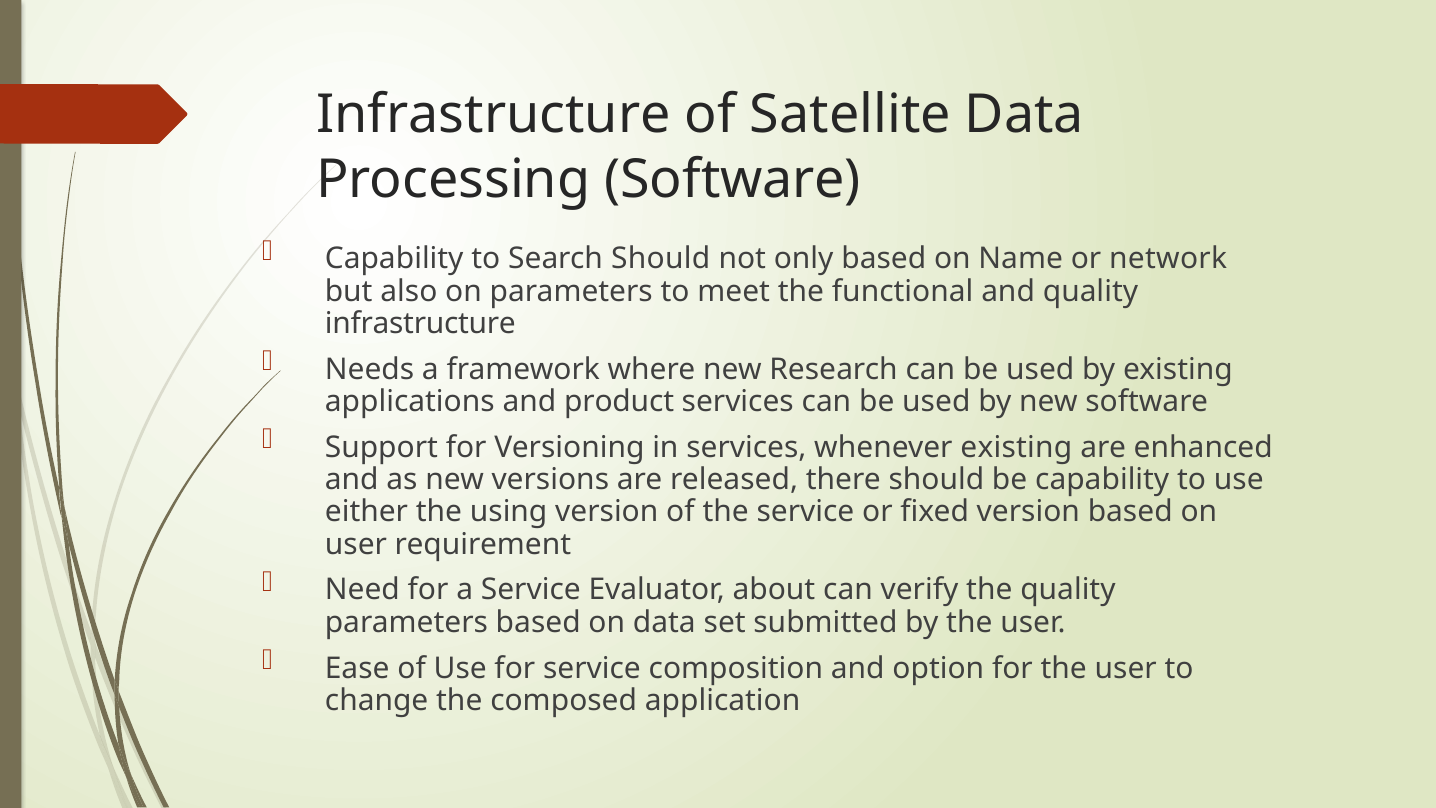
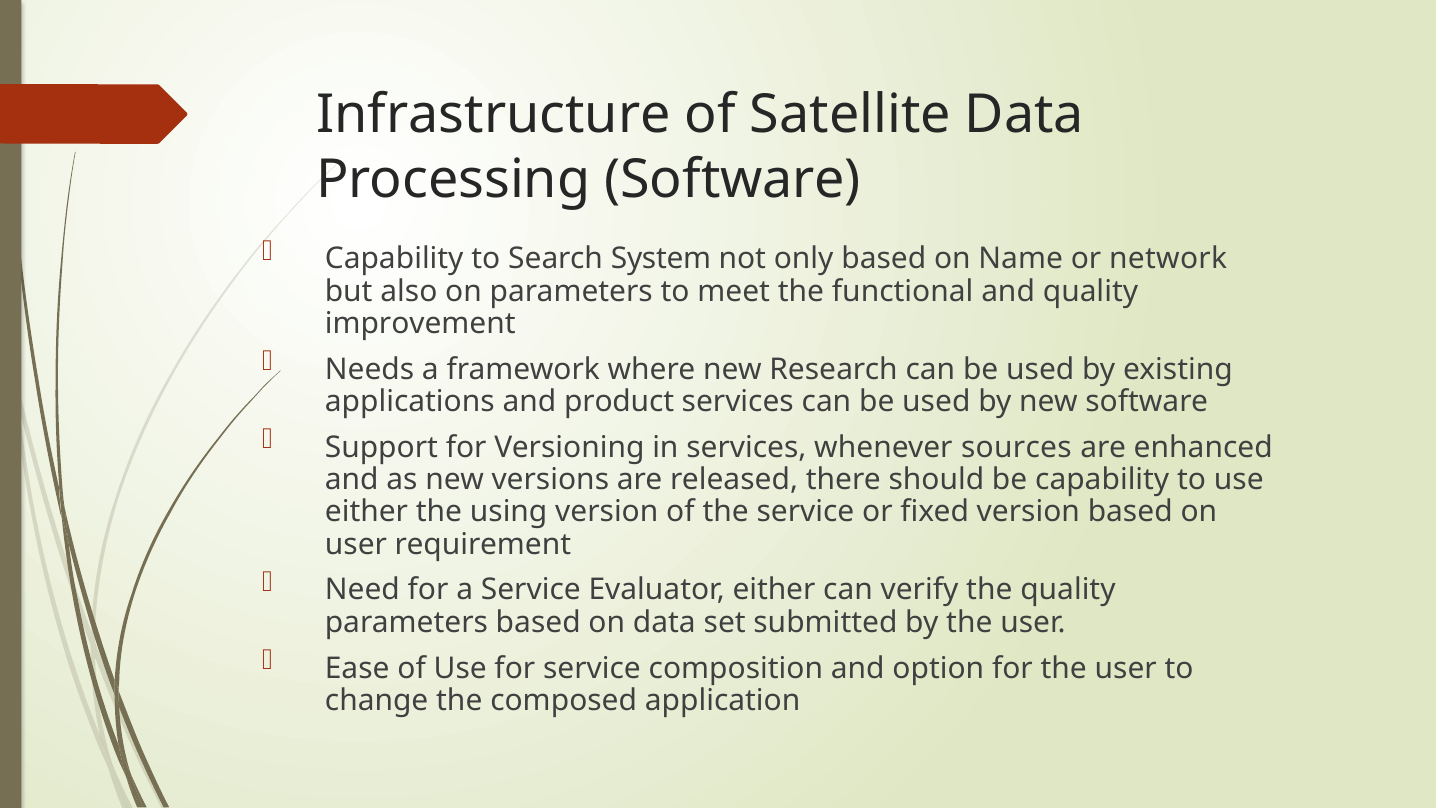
Search Should: Should -> System
infrastructure at (420, 323): infrastructure -> improvement
whenever existing: existing -> sources
Evaluator about: about -> either
